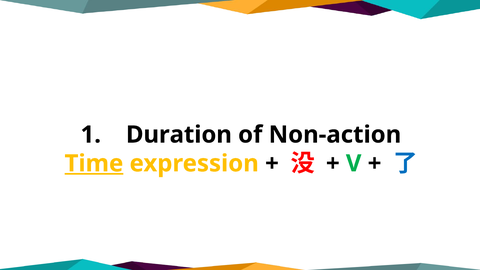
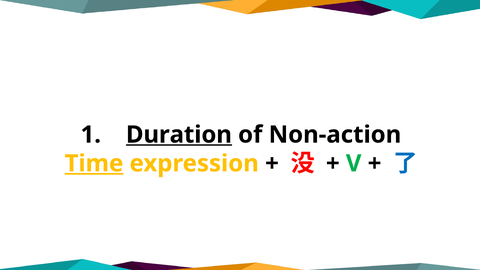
Duration underline: none -> present
